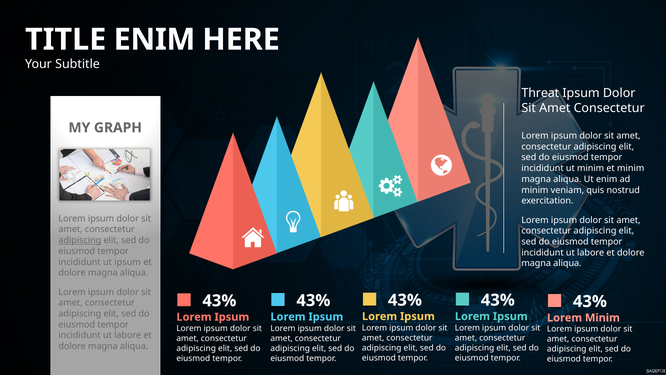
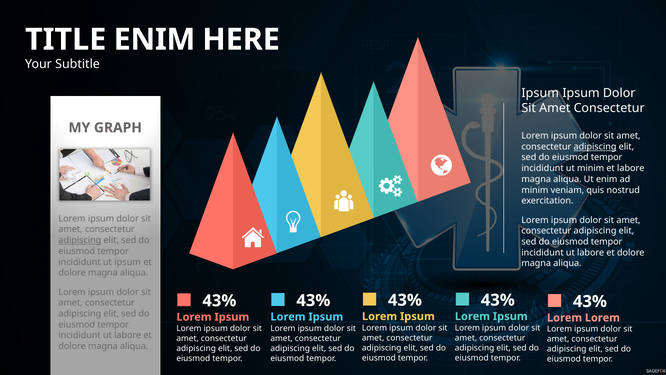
Threat at (540, 93): Threat -> Ipsum
adipiscing at (595, 147) underline: none -> present
et minim: minim -> labore
Minim at (602, 317): Minim -> Lorem
